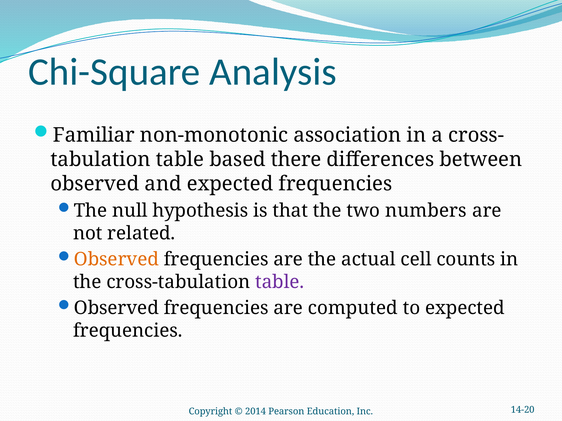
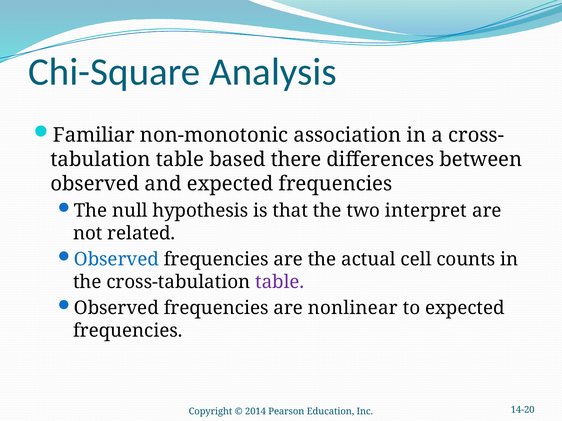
numbers: numbers -> interpret
Observed at (116, 260) colour: orange -> blue
computed: computed -> nonlinear
